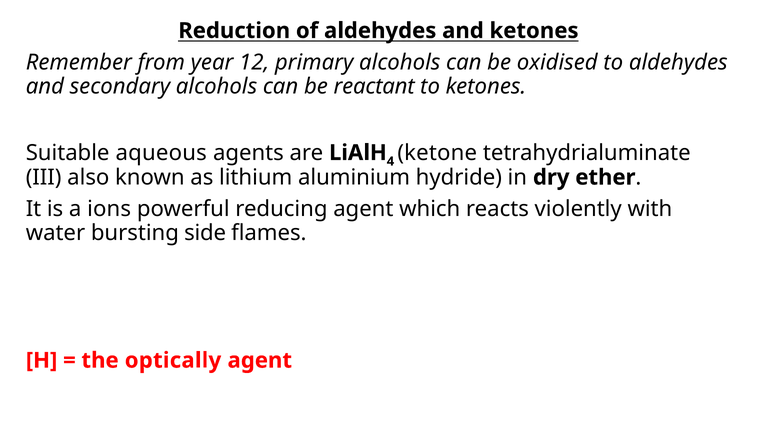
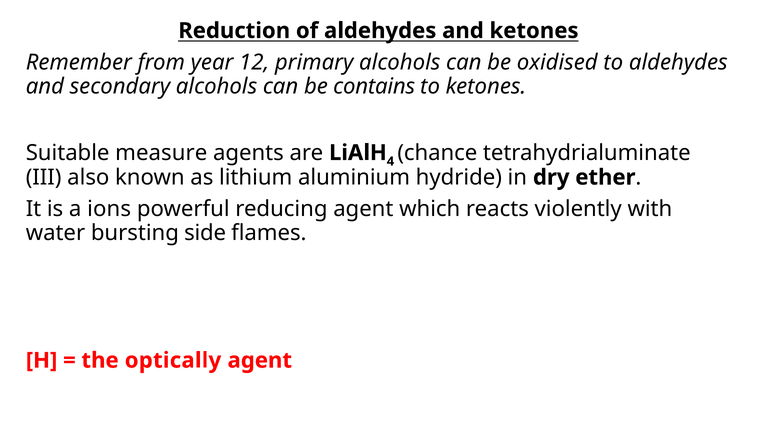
reactant: reactant -> contains
aqueous: aqueous -> measure
ketone: ketone -> chance
